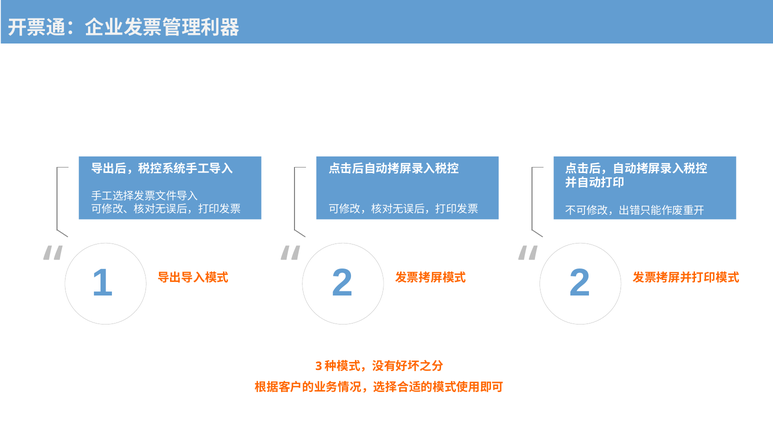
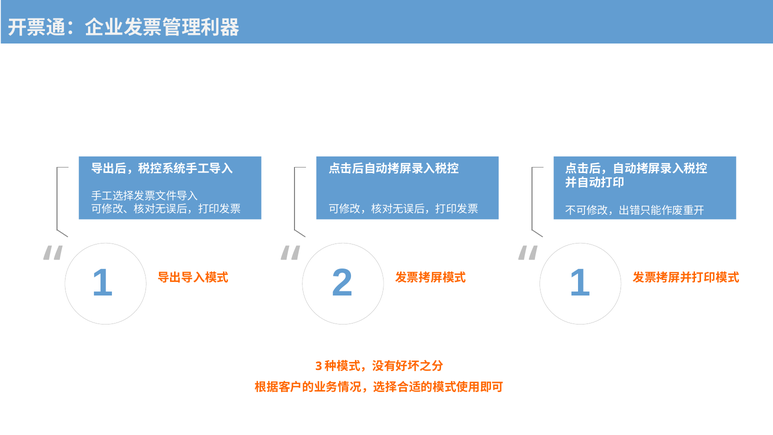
2 2: 2 -> 1
